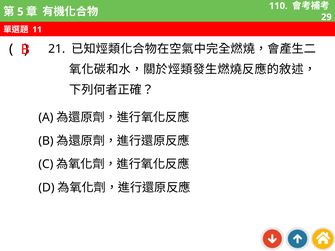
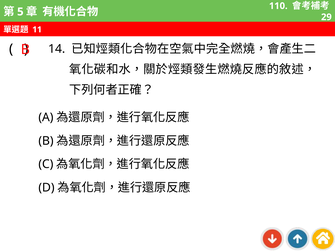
21: 21 -> 14
